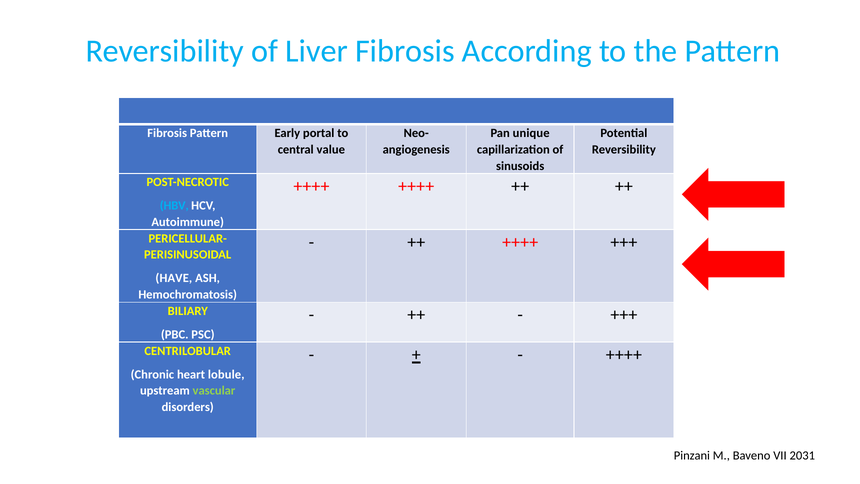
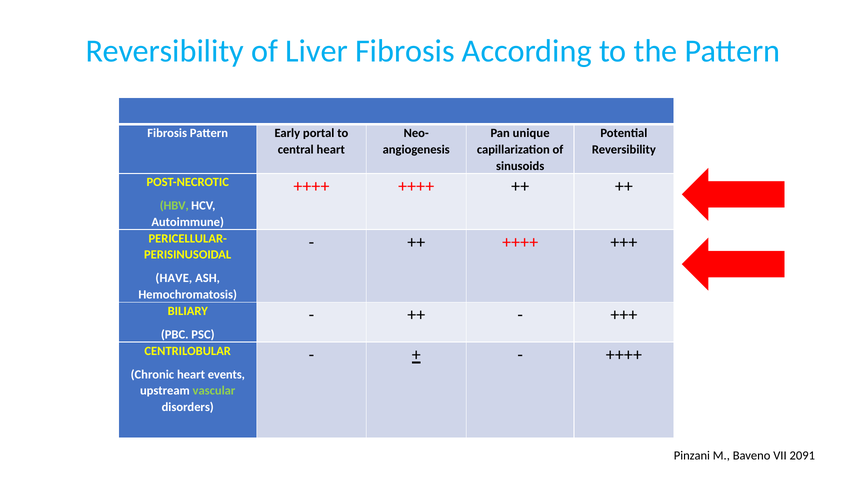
central value: value -> heart
HBV colour: light blue -> light green
lobule: lobule -> events
2031: 2031 -> 2091
